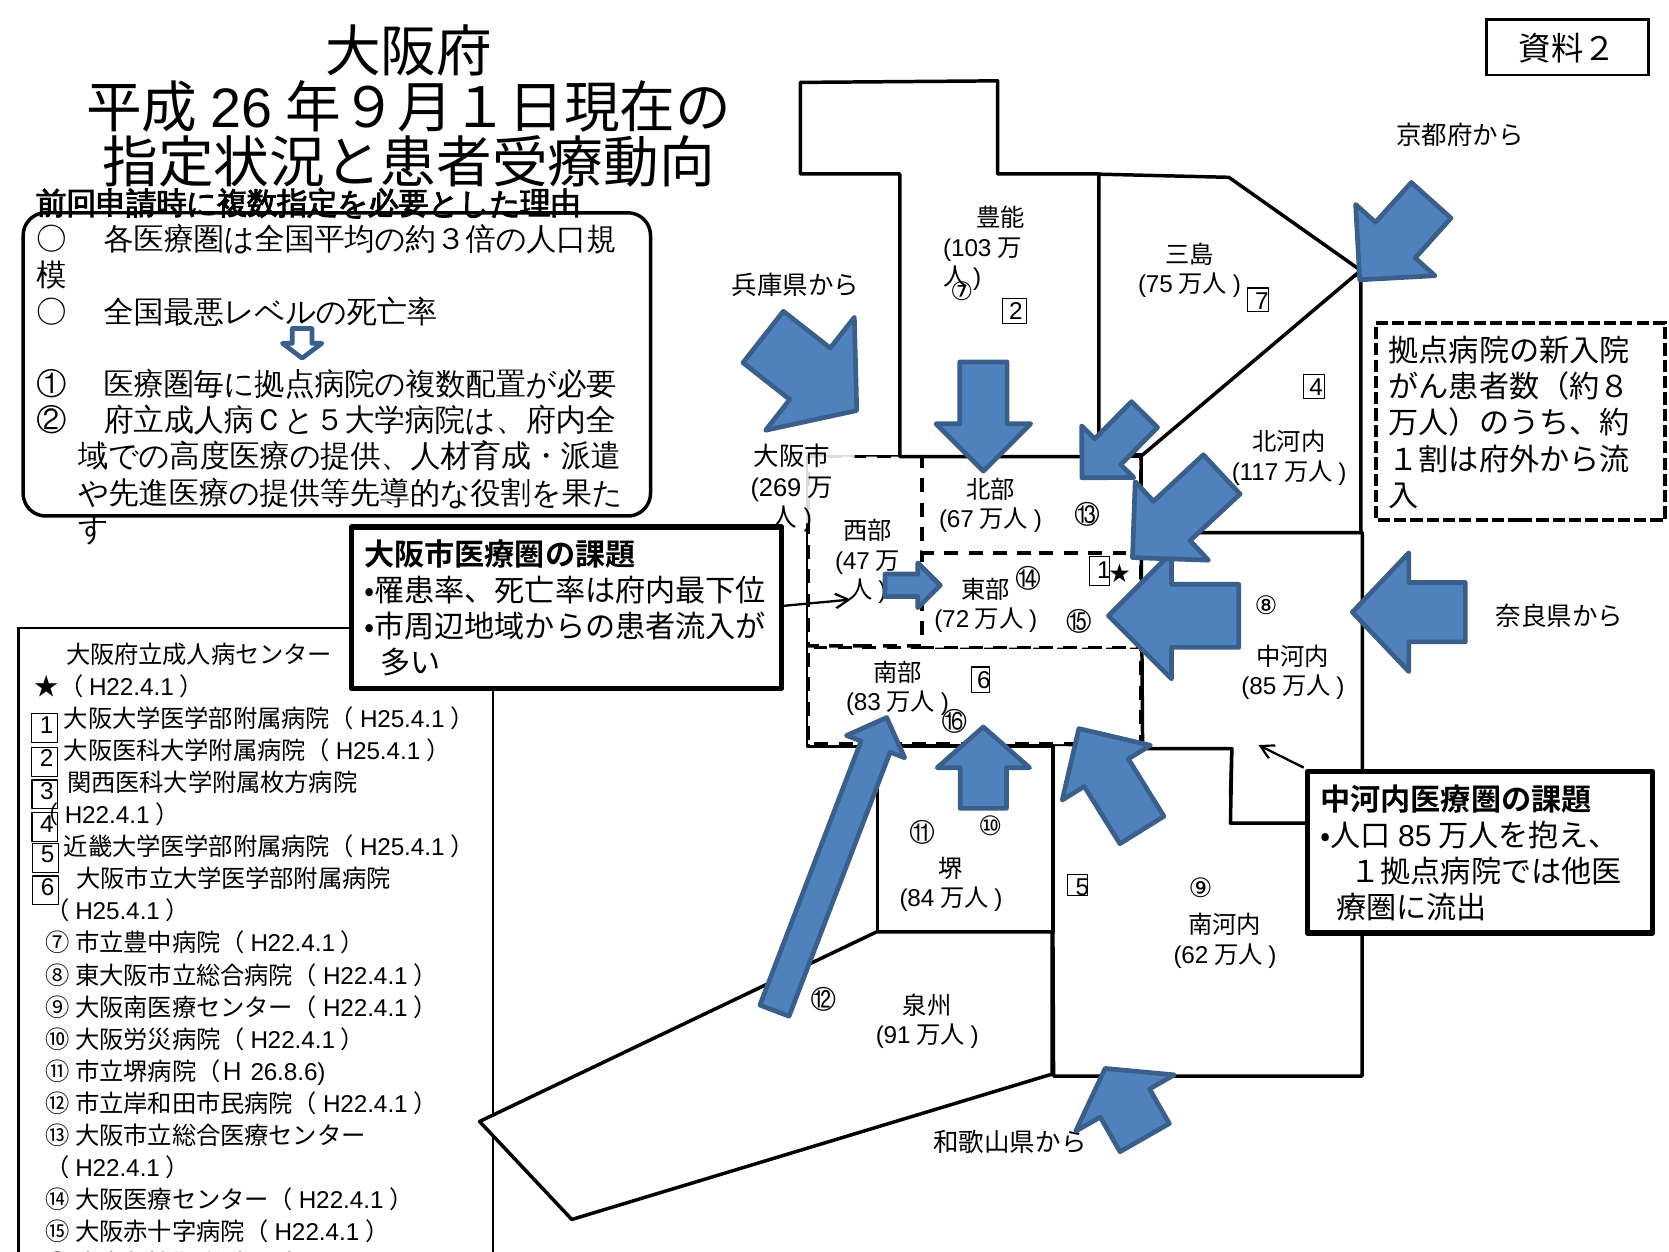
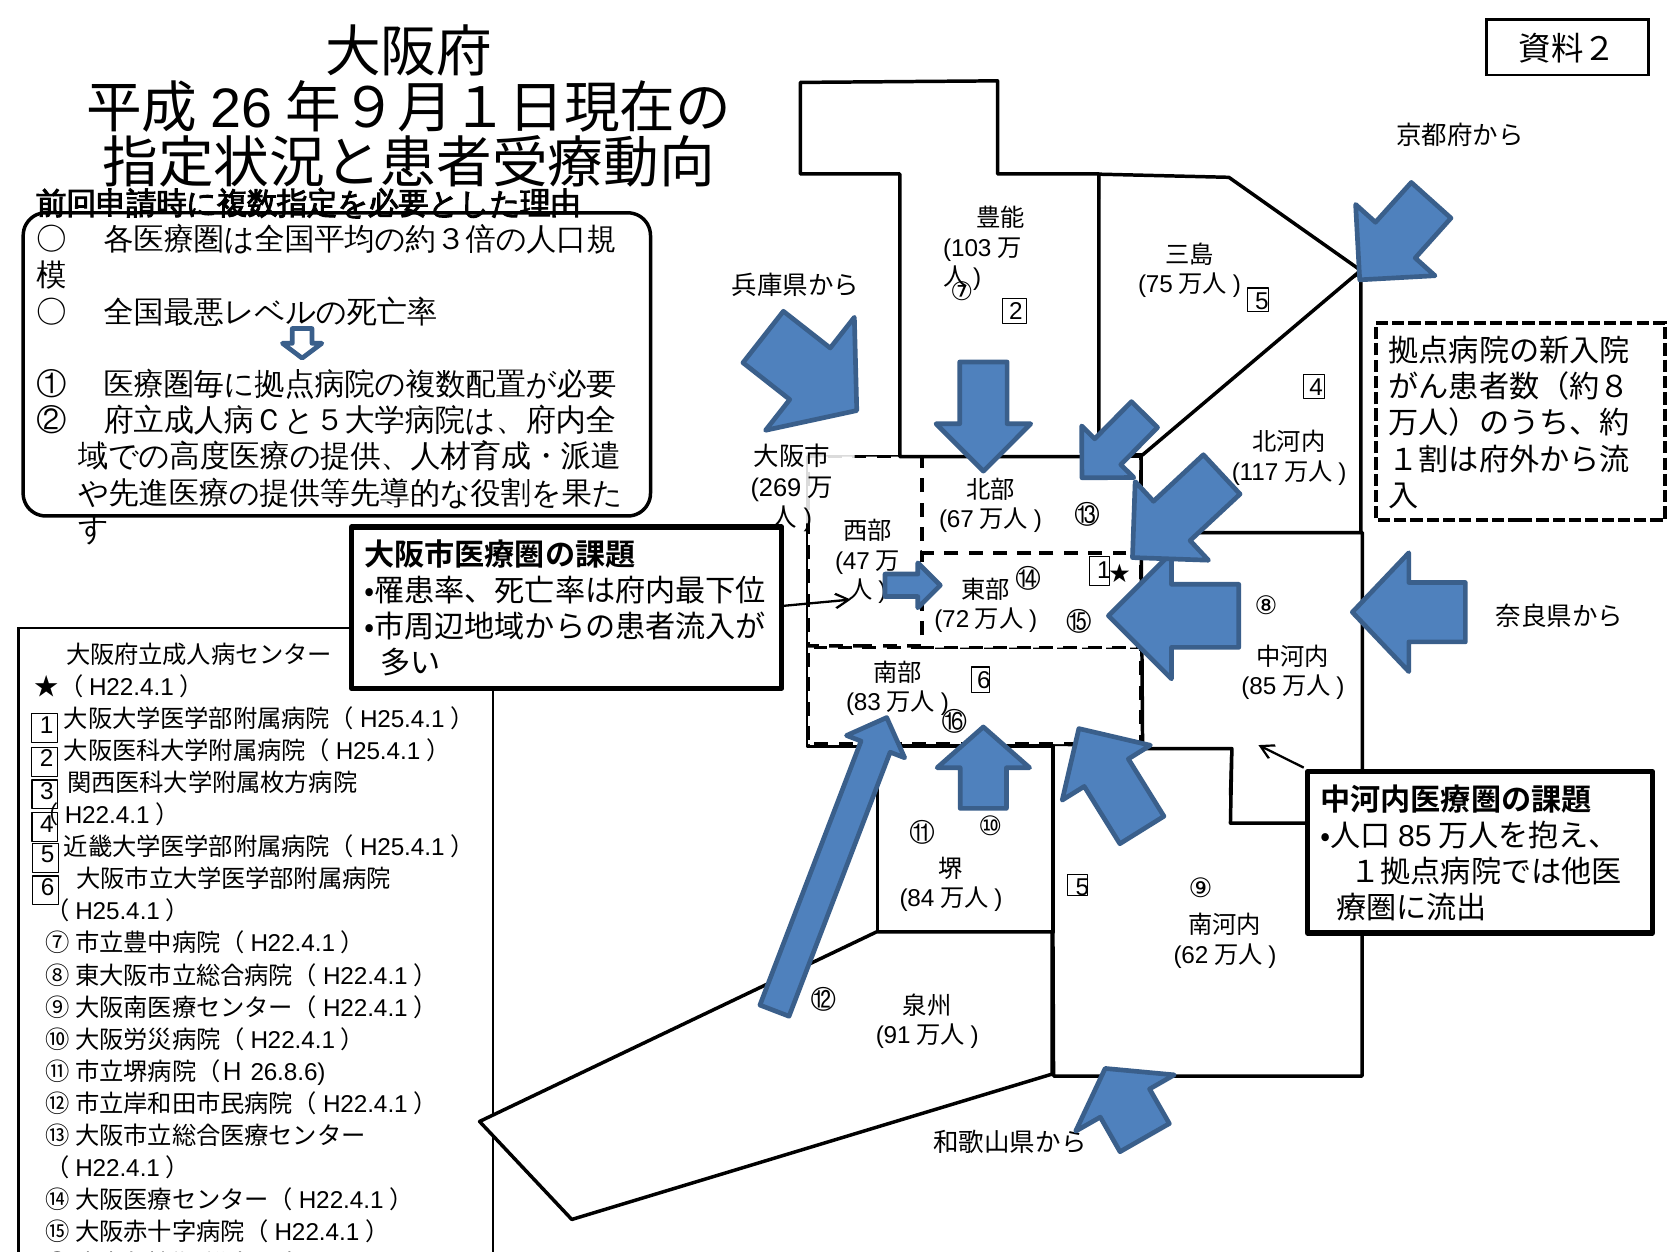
7 at (1262, 302): 7 -> 5
